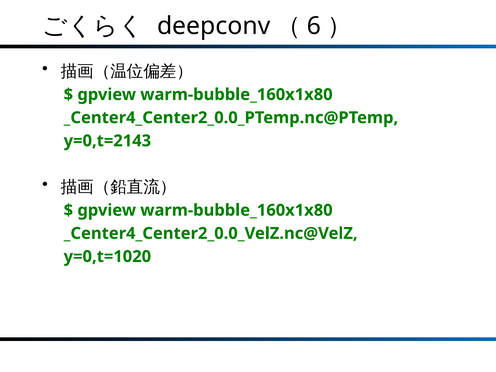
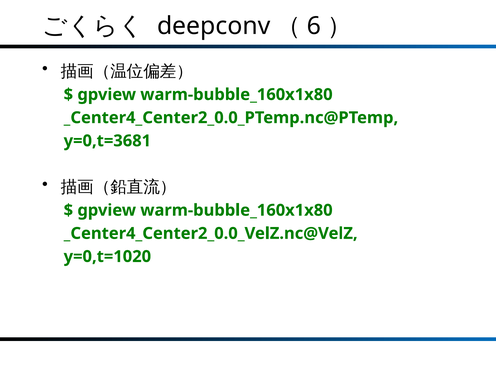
y=0,t=2143: y=0,t=2143 -> y=0,t=3681
